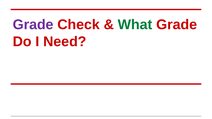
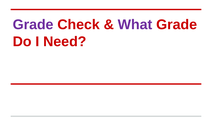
What colour: green -> purple
